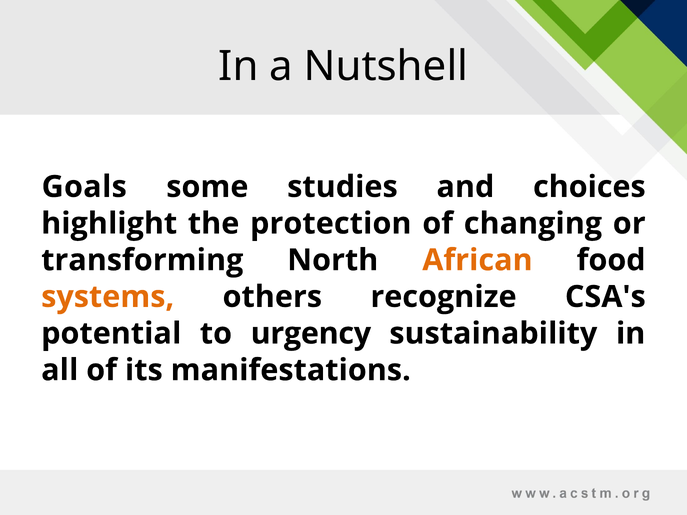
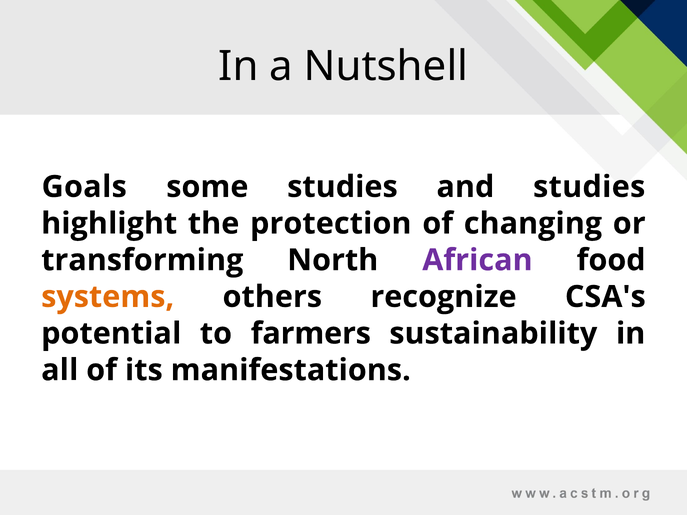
and choices: choices -> studies
African colour: orange -> purple
urgency: urgency -> farmers
